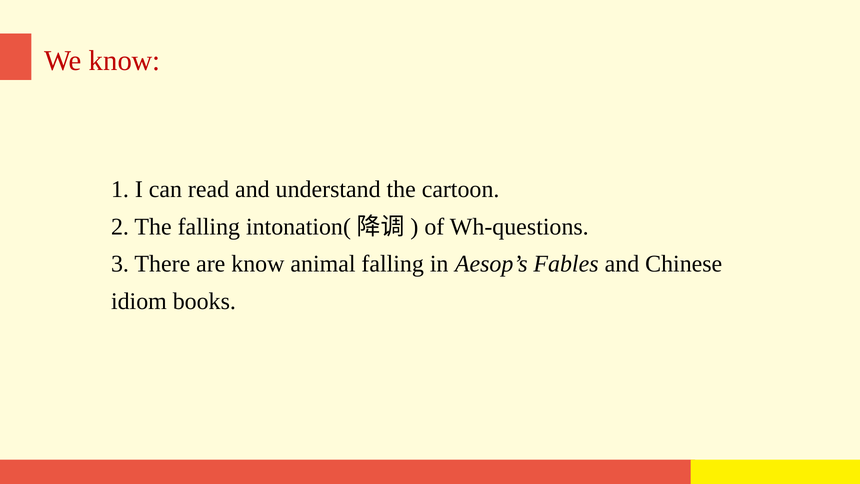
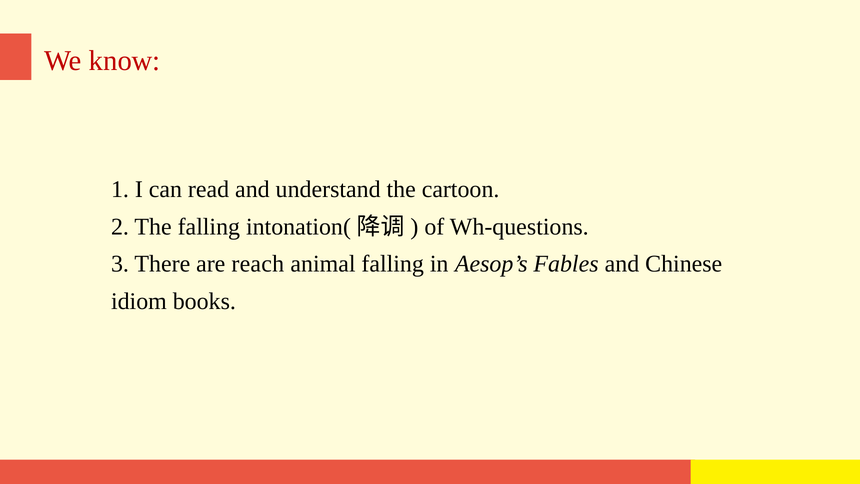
are know: know -> reach
